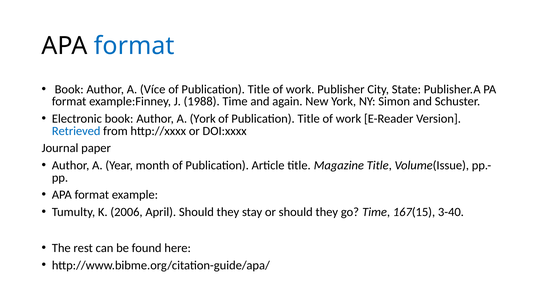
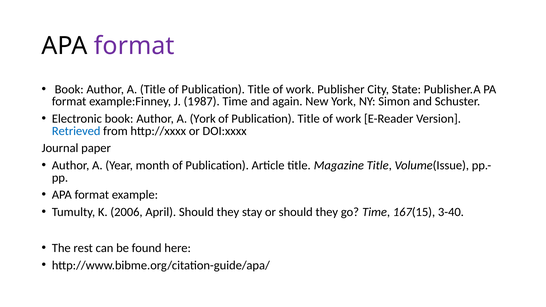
format at (134, 46) colour: blue -> purple
A Více: Více -> Title
1988: 1988 -> 1987
